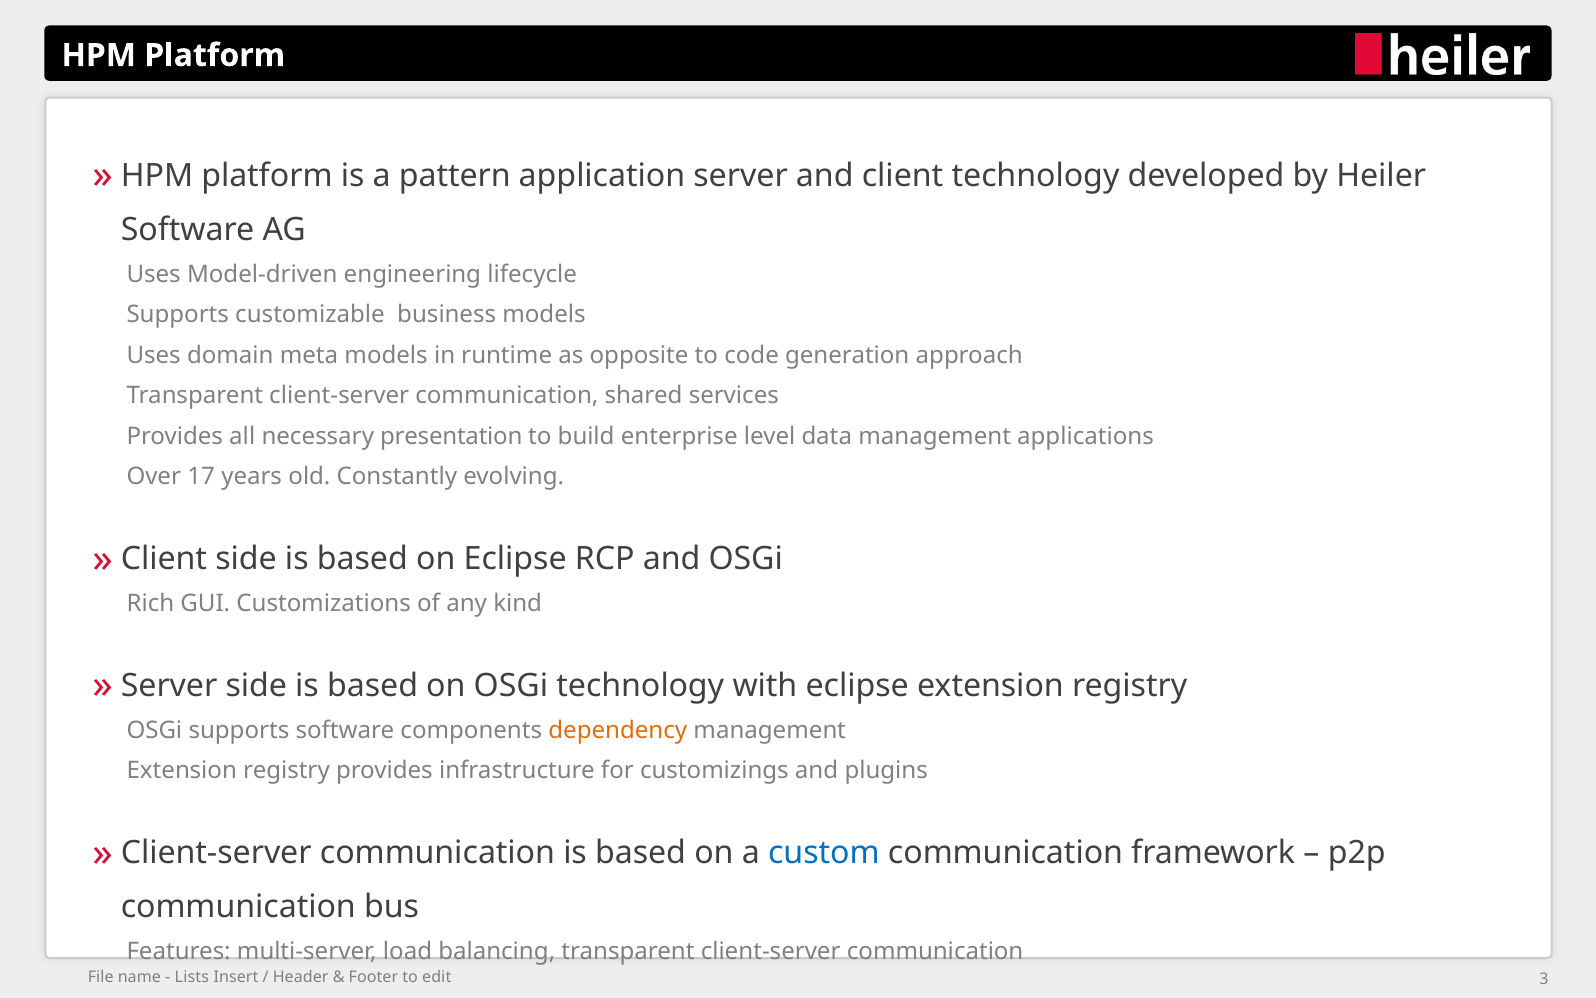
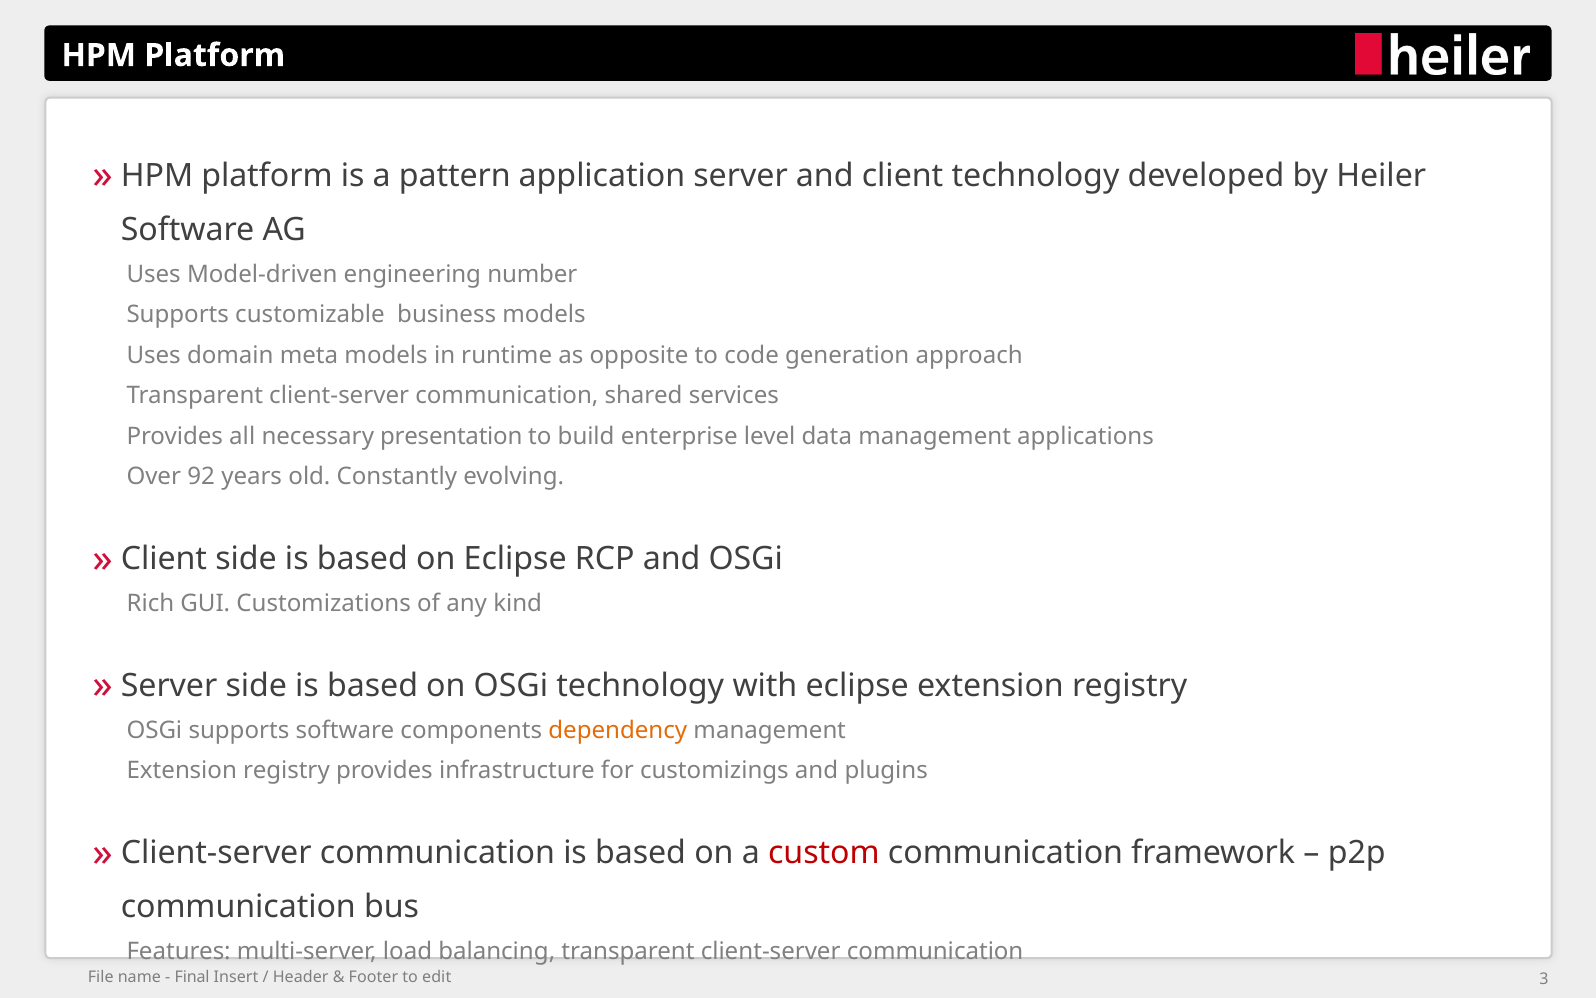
lifecycle: lifecycle -> number
17: 17 -> 92
custom colour: blue -> red
Lists: Lists -> Final
